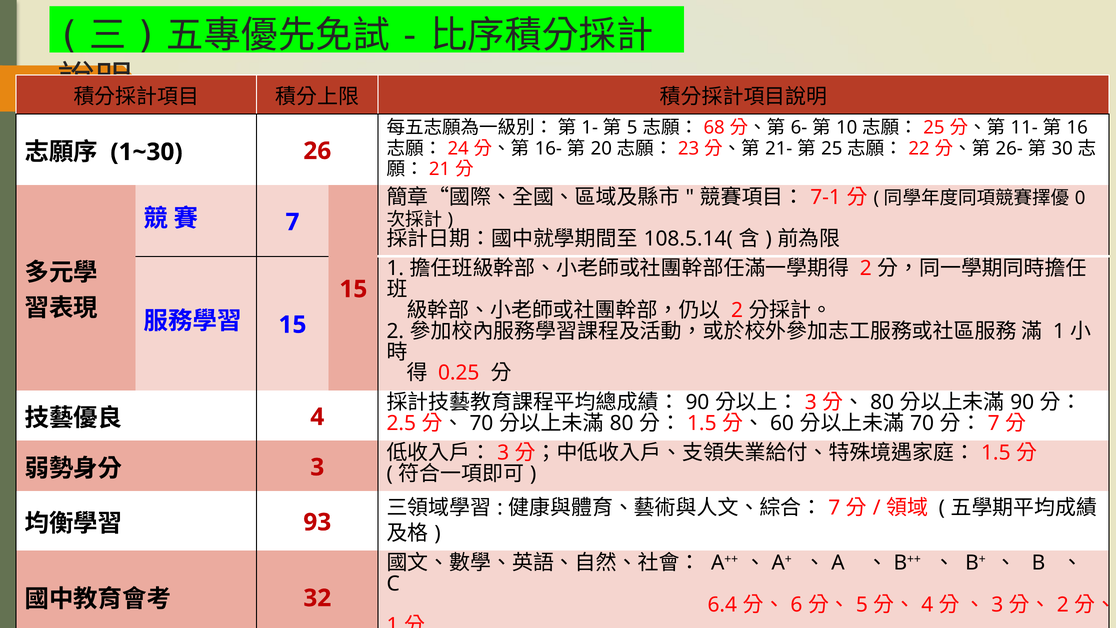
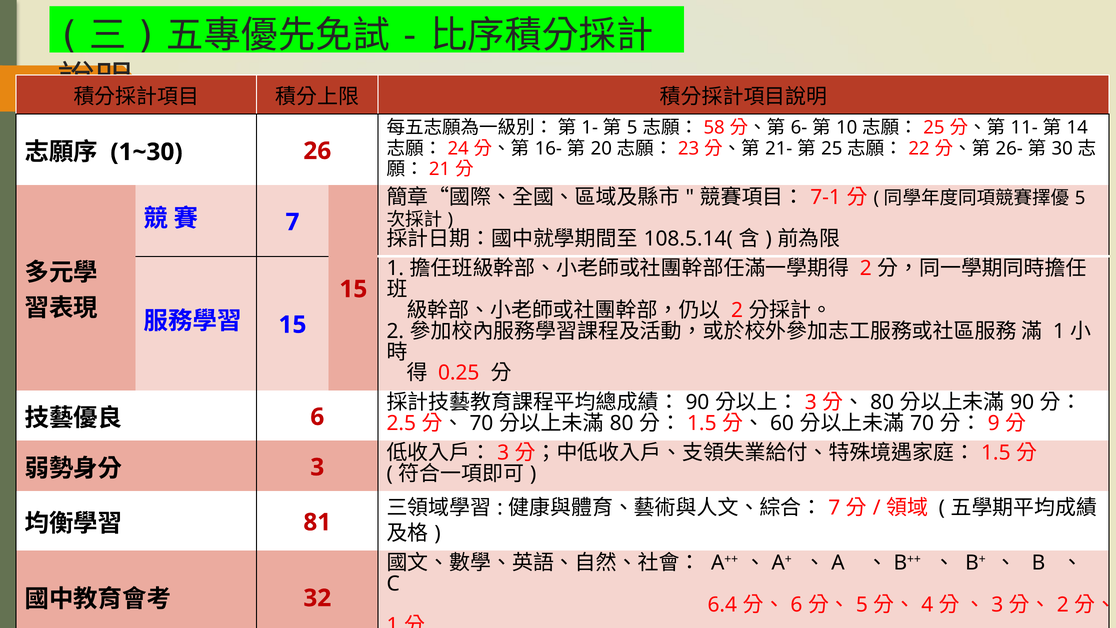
68: 68 -> 58
16: 16 -> 14
0 at (1080, 198): 0 -> 5
4 at (317, 417): 4 -> 6
7 at (994, 423): 7 -> 9
93: 93 -> 81
